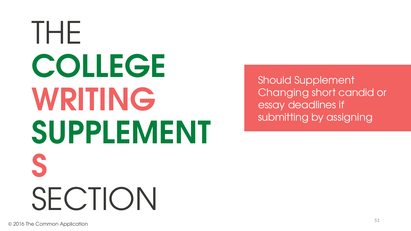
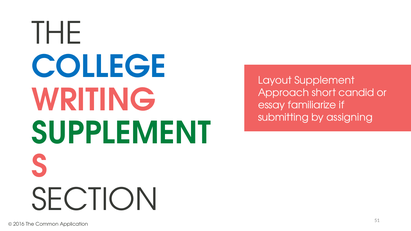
COLLEGE colour: green -> blue
Should: Should -> Layout
Changing: Changing -> Approach
deadlines: deadlines -> familiarize
